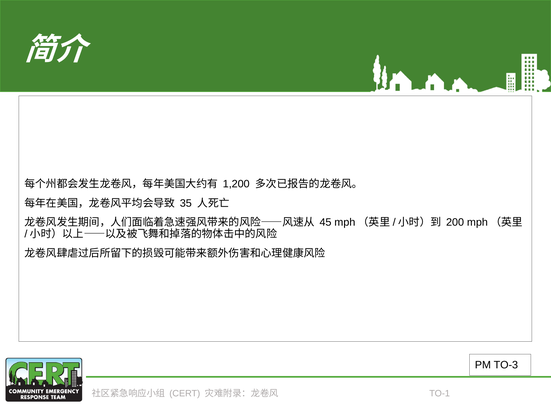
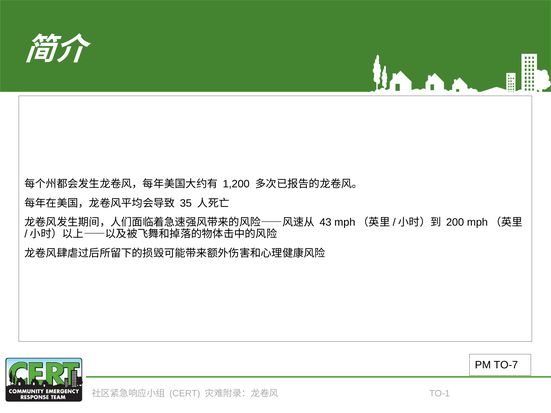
45: 45 -> 43
TO-3: TO-3 -> TO-7
